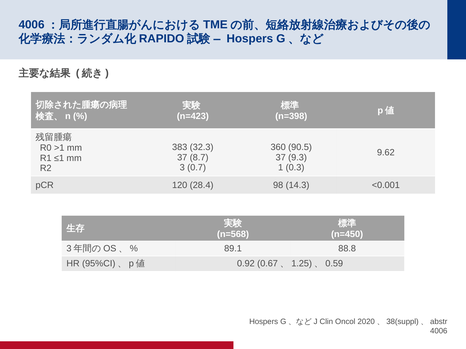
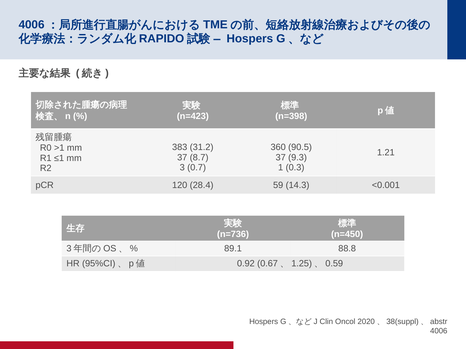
32.3: 32.3 -> 31.2
9.62: 9.62 -> 1.21
98: 98 -> 59
n=568: n=568 -> n=736
